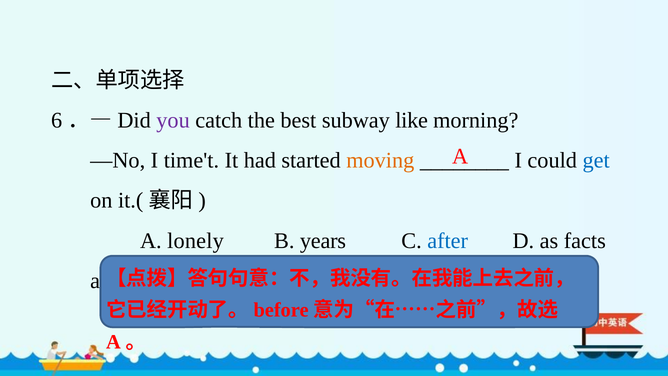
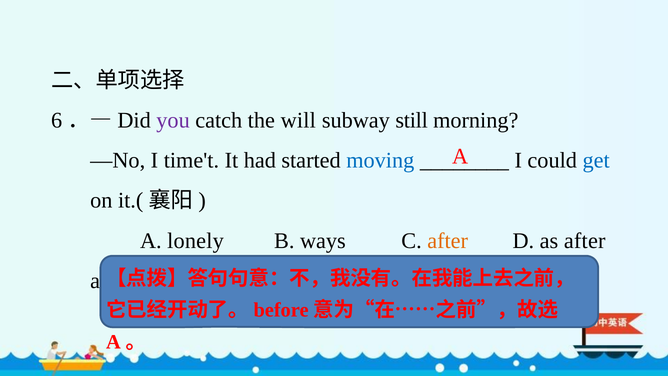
best: best -> will
like: like -> still
moving colour: orange -> blue
years: years -> ways
after at (448, 241) colour: blue -> orange
as facts: facts -> after
